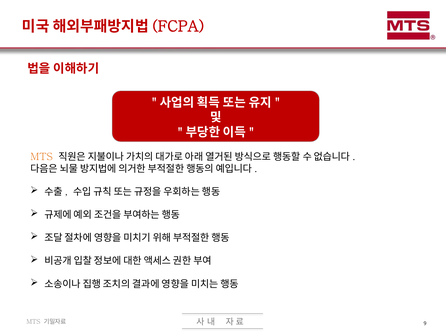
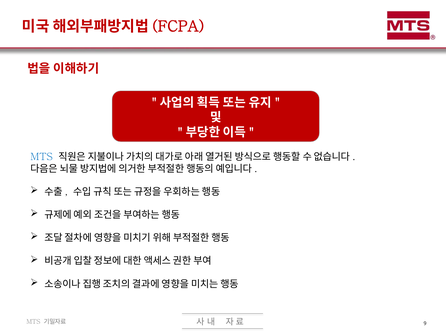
MTS at (42, 157) colour: orange -> blue
